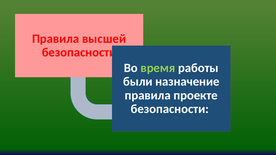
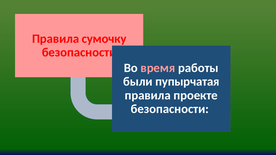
высшей: высшей -> сумочку
время colour: light green -> pink
назначение: назначение -> пупырчатая
